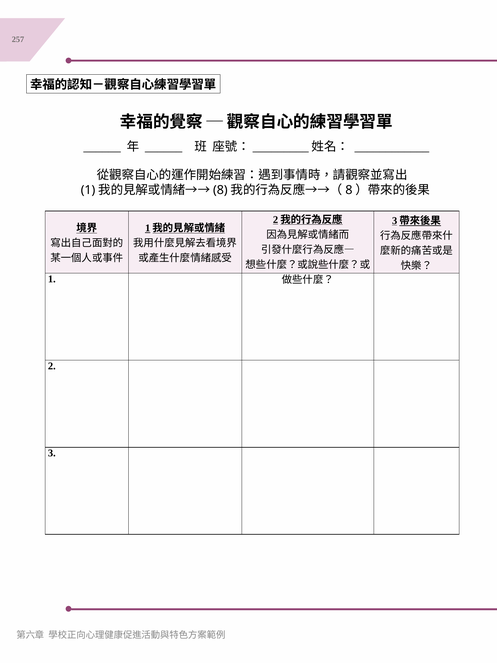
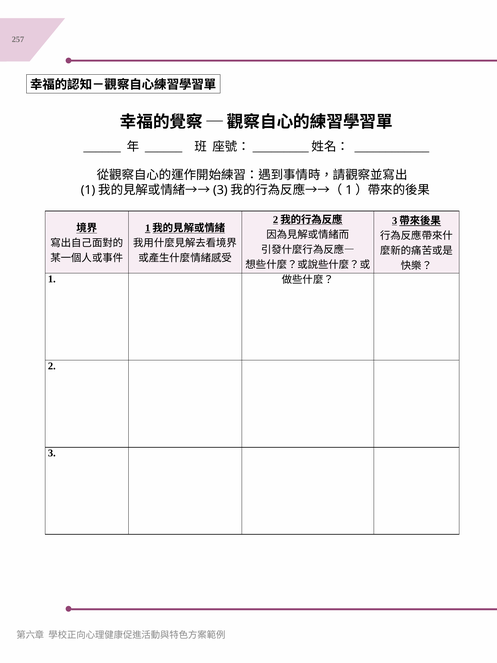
8 at (220, 190): 8 -> 3
8 at (349, 190): 8 -> 1
